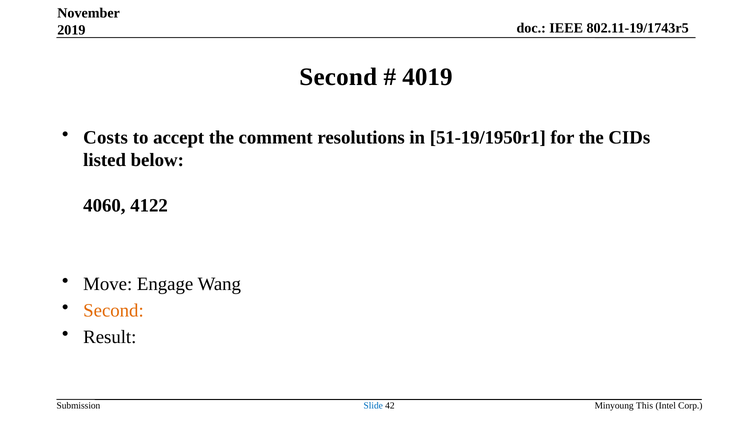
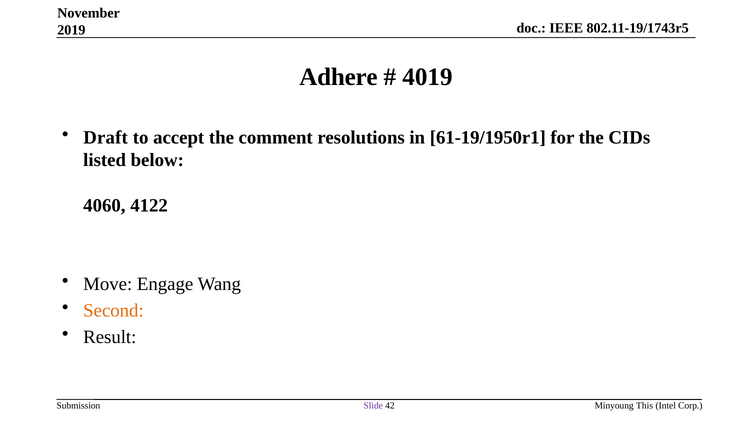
Second at (338, 77): Second -> Adhere
Costs: Costs -> Draft
51-19/1950r1: 51-19/1950r1 -> 61-19/1950r1
Slide colour: blue -> purple
